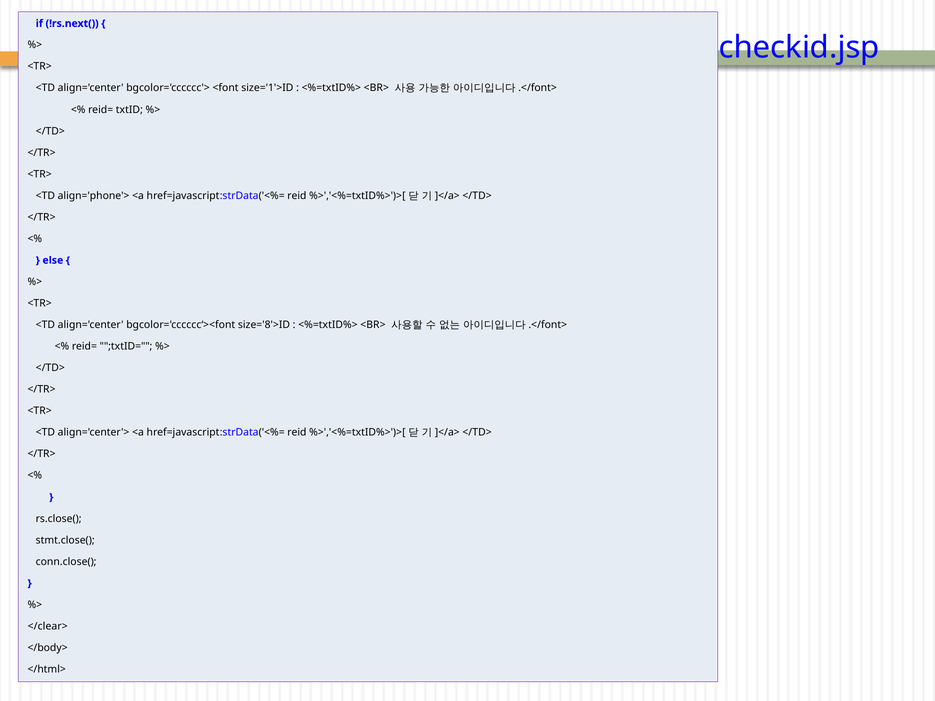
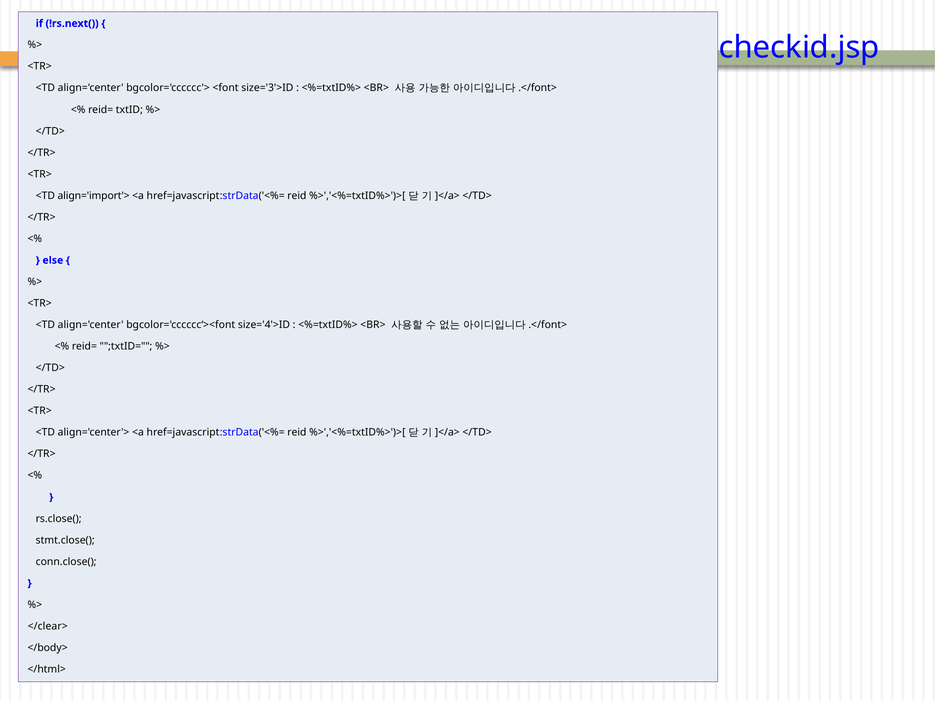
size='1'>ID: size='1'>ID -> size='3'>ID
align='phone'>: align='phone'> -> align='import'>
size='8'>ID: size='8'>ID -> size='4'>ID
